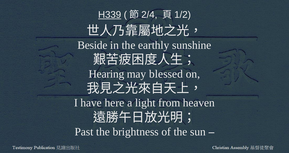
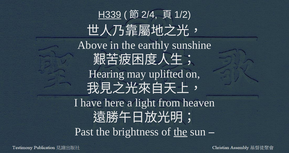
Beside: Beside -> Above
blessed: blessed -> uplifted
the at (180, 132) underline: none -> present
